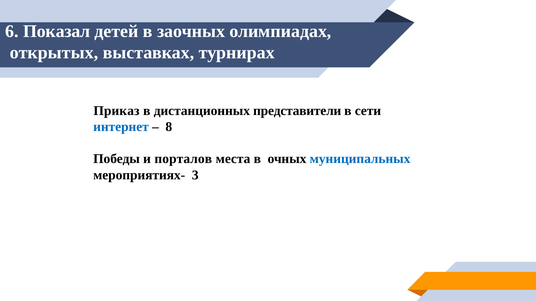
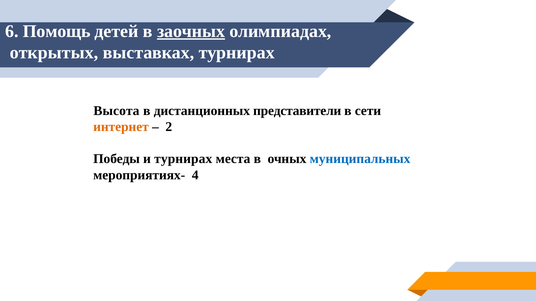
Показал: Показал -> Помощь
заочных underline: none -> present
Приказ: Приказ -> Высота
интернет colour: blue -> orange
8: 8 -> 2
и порталов: порталов -> турнирах
3: 3 -> 4
